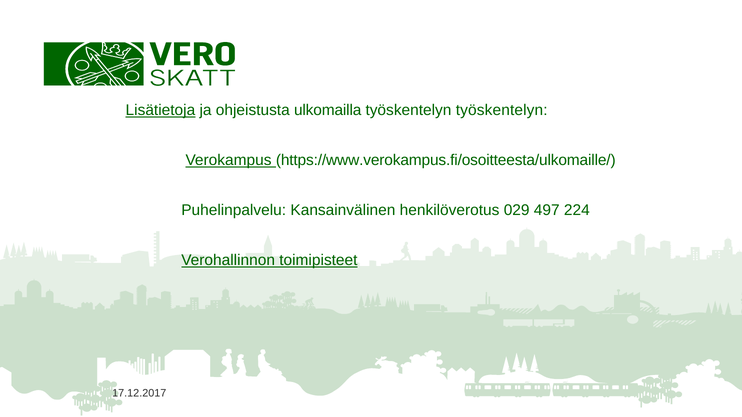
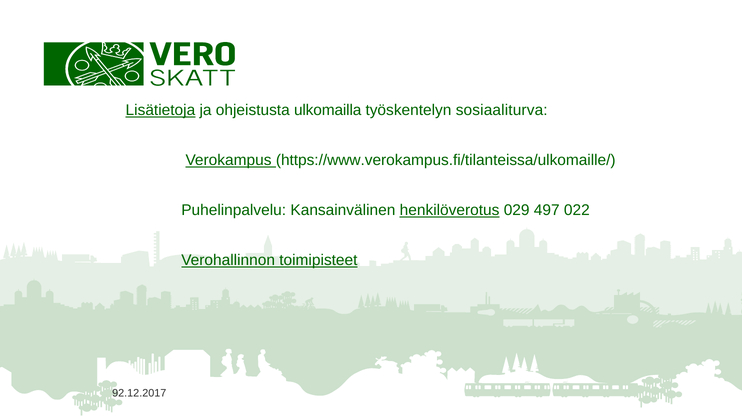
työskentelyn työskentelyn: työskentelyn -> sosiaaliturva
https://www.verokampus.fi/osoitteesta/ulkomaille/: https://www.verokampus.fi/osoitteesta/ulkomaille/ -> https://www.verokampus.fi/tilanteissa/ulkomaille/
henkilöverotus underline: none -> present
224: 224 -> 022
17.12.2017: 17.12.2017 -> 92.12.2017
